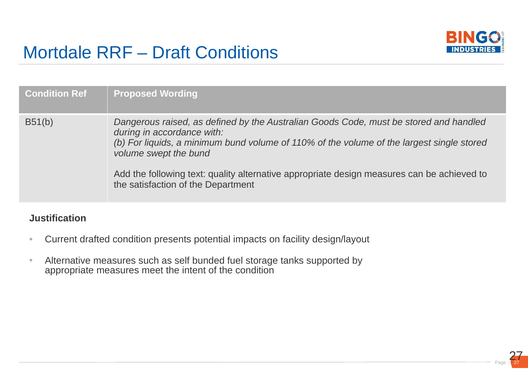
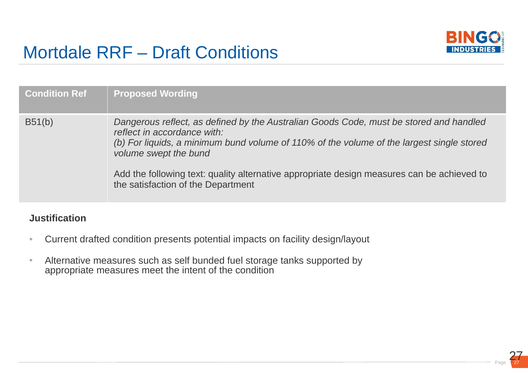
Dangerous raised: raised -> reflect
during at (127, 133): during -> reflect
